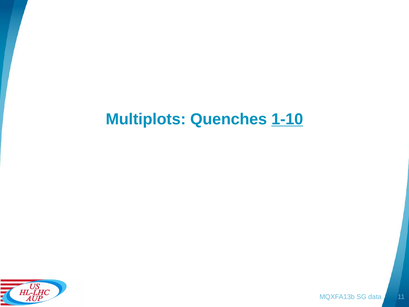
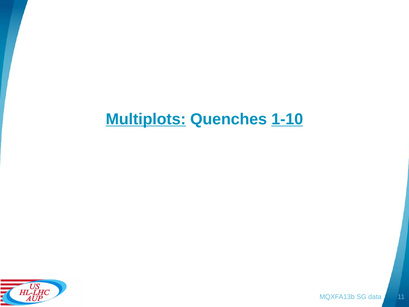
Multiplots underline: none -> present
